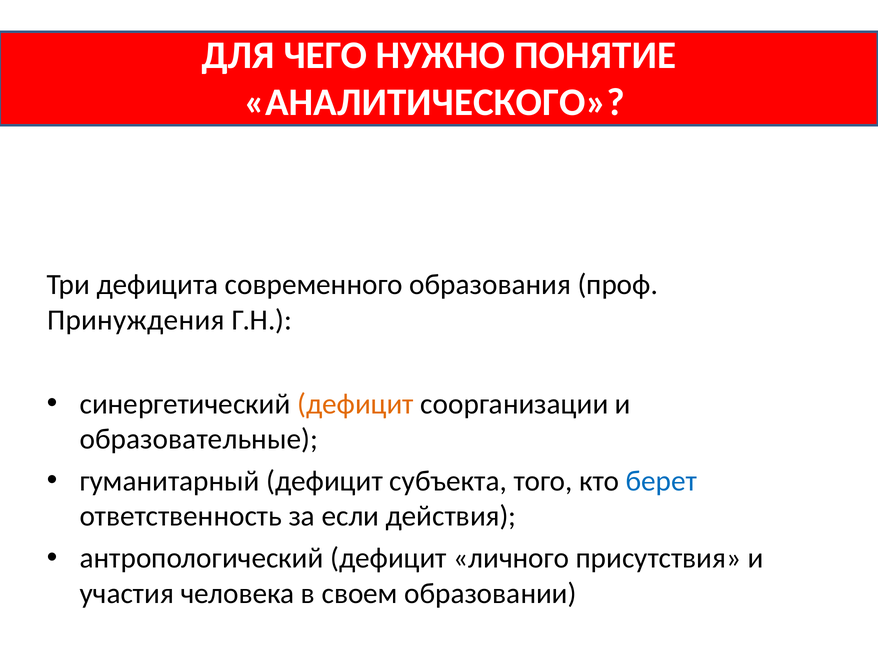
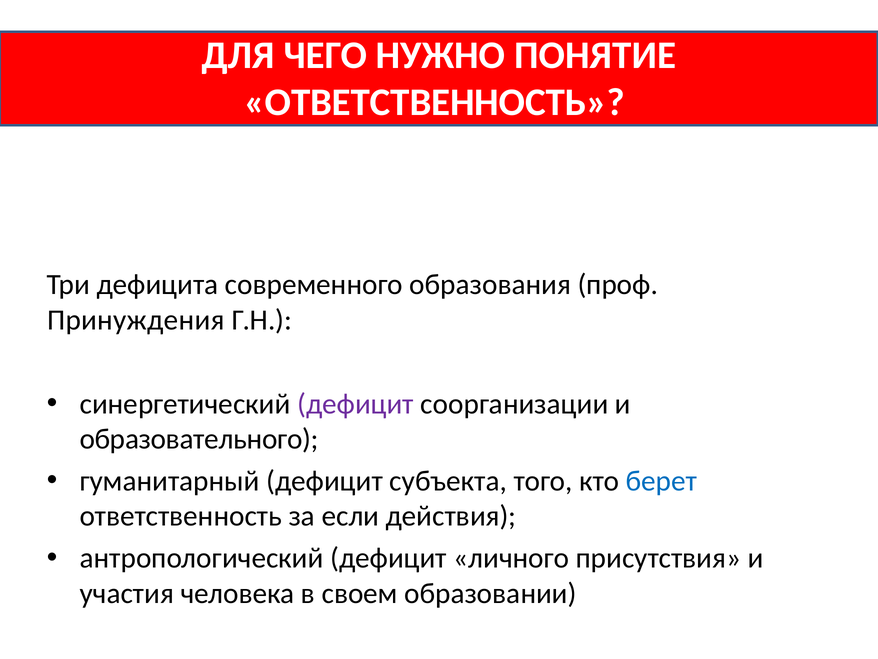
АНАЛИТИЧЕСКОГО at (434, 102): АНАЛИТИЧЕСКОГО -> ОТВЕТСТВЕННОСТЬ
дефицит at (356, 404) colour: orange -> purple
образовательные: образовательные -> образовательного
